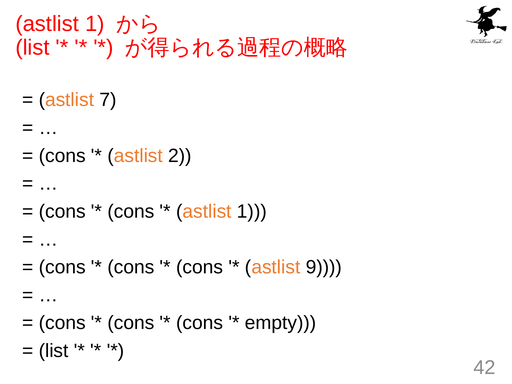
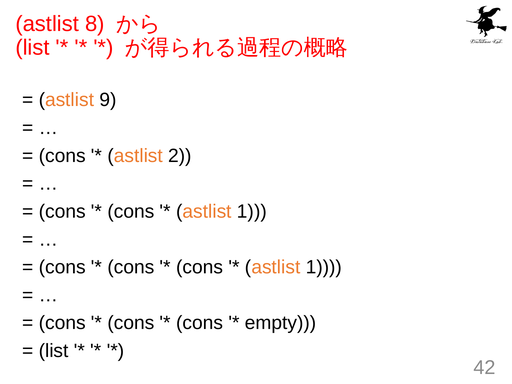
1 at (95, 24): 1 -> 8
7: 7 -> 9
9 at (324, 267): 9 -> 1
